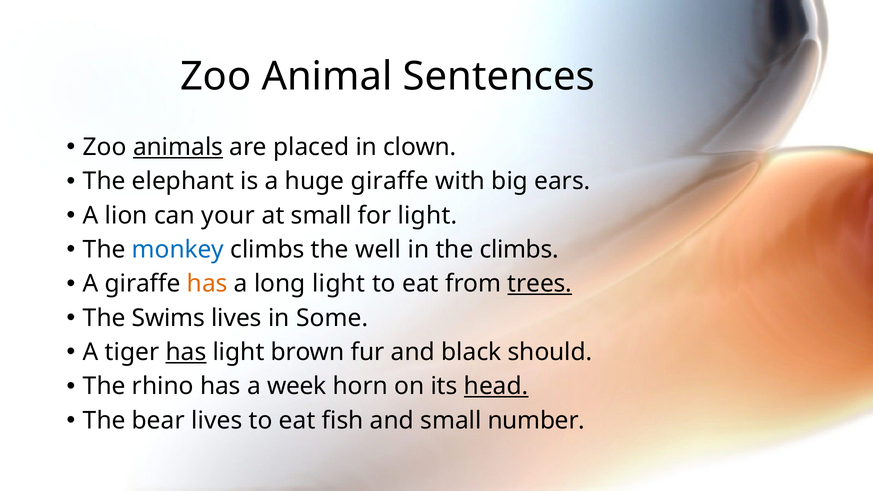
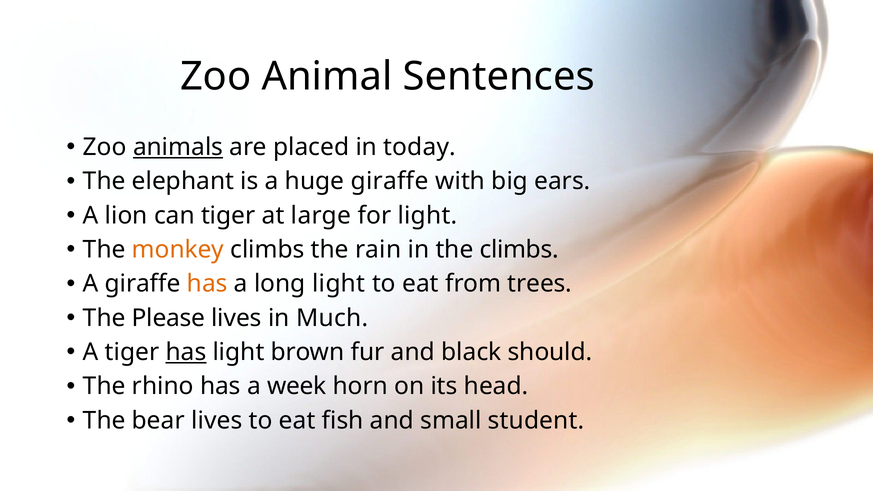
clown: clown -> today
can your: your -> tiger
at small: small -> large
monkey colour: blue -> orange
well: well -> rain
trees underline: present -> none
Swims: Swims -> Please
Some: Some -> Much
head underline: present -> none
number: number -> student
